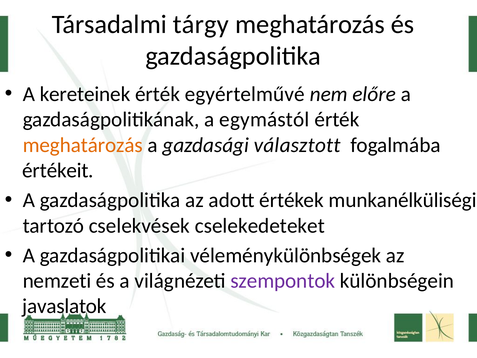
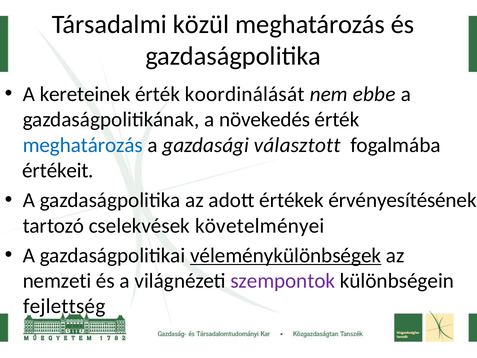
tárgy: tárgy -> közül
egyértelművé: egyértelművé -> koordinálását
előre: előre -> ebbe
egymástól: egymástól -> növekedés
meghatározás at (83, 145) colour: orange -> blue
munkanélküliségi: munkanélküliségi -> érvényesítésének
cselekedeteket: cselekedeteket -> követelményei
véleménykülönbségek underline: none -> present
javaslatok: javaslatok -> fejlettség
